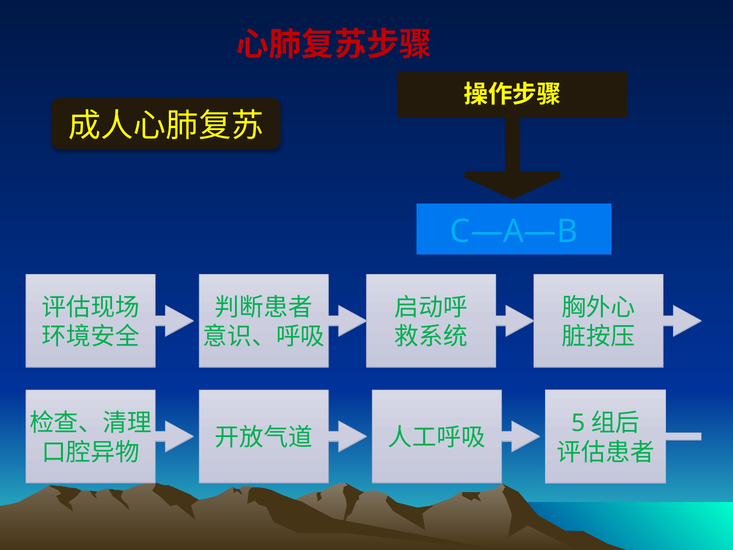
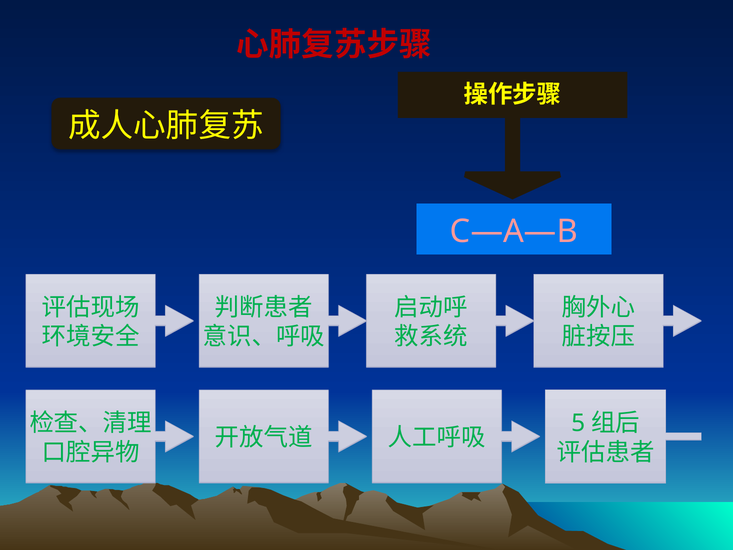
C—A—B colour: light blue -> pink
